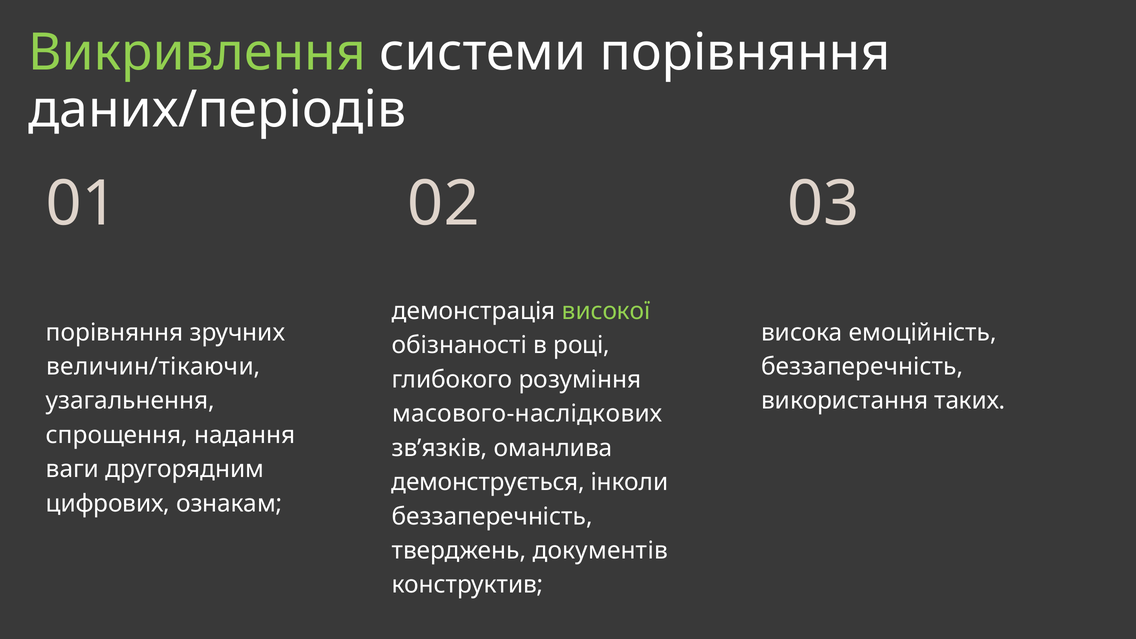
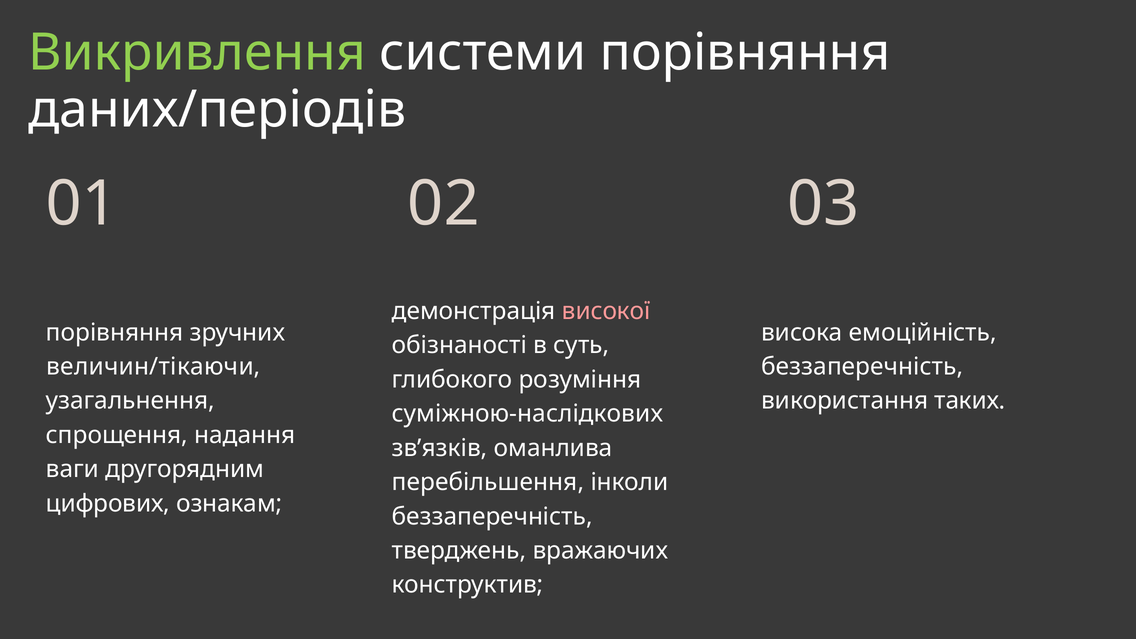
високої colour: light green -> pink
році: році -> суть
масового-наслідкових: масового-наслідкових -> суміжною-наслідкових
демонструється: демонструється -> перебільшення
документів: документів -> вражаючих
